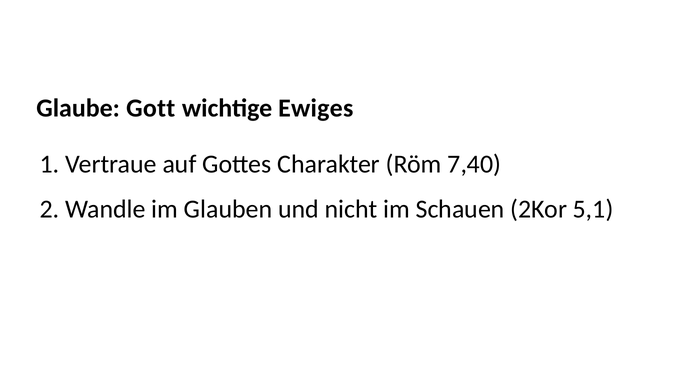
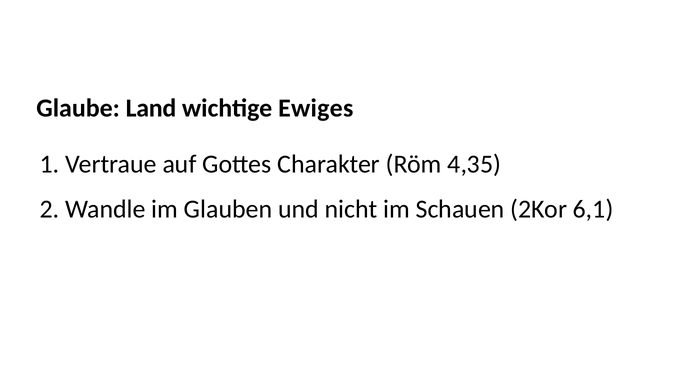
Gott: Gott -> Land
7,40: 7,40 -> 4,35
5,1: 5,1 -> 6,1
